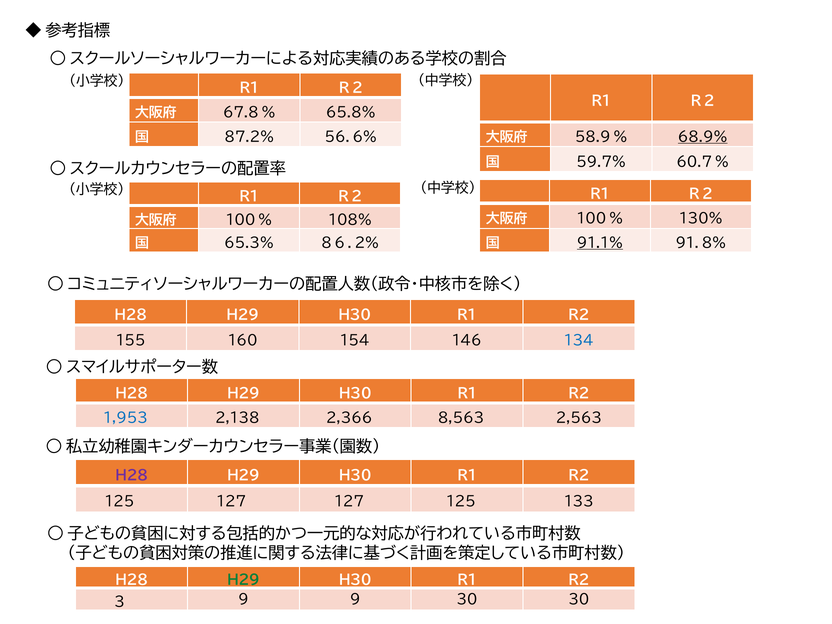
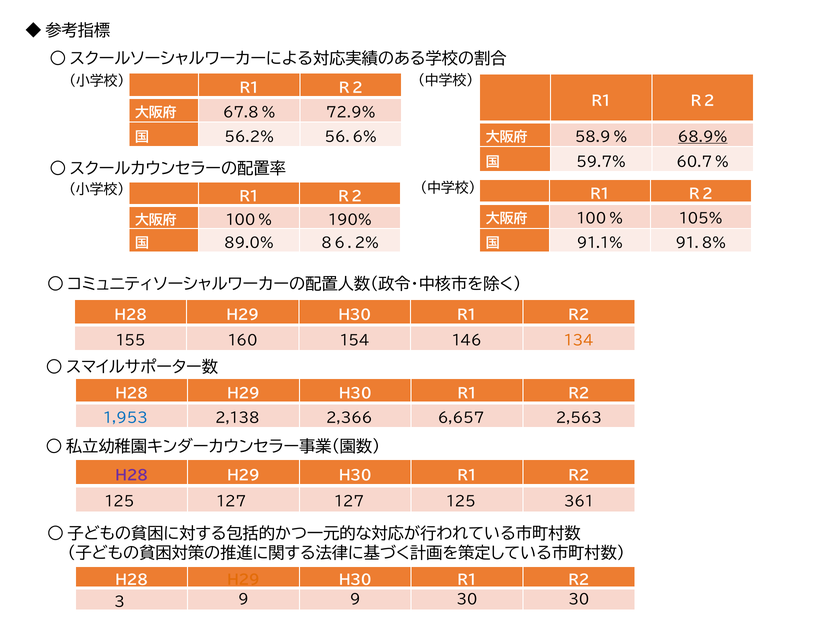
65.8%: 65.8% -> 72.9%
87.2%: 87.2% -> 56.2%
130%: 130% -> 105%
108%: 108% -> 190%
91.1% underline: present -> none
65.3%: 65.3% -> 89.0%
134 colour: blue -> orange
8,563: 8,563 -> 6,657
133: 133 -> 361
H29 at (243, 580) colour: green -> orange
